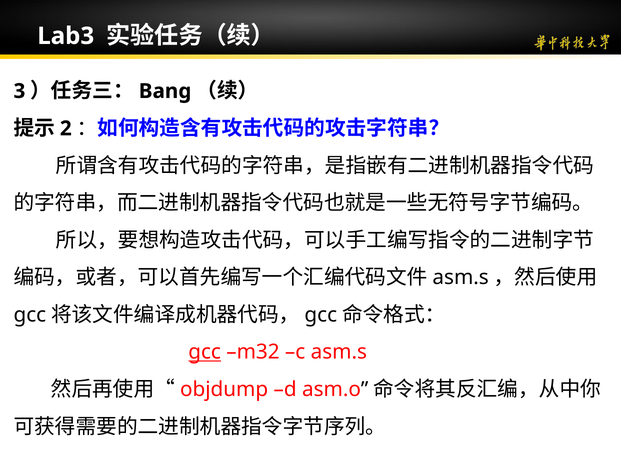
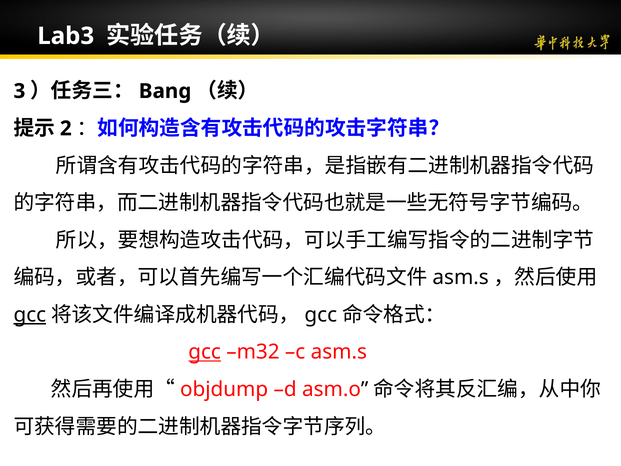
gcc at (30, 315) underline: none -> present
